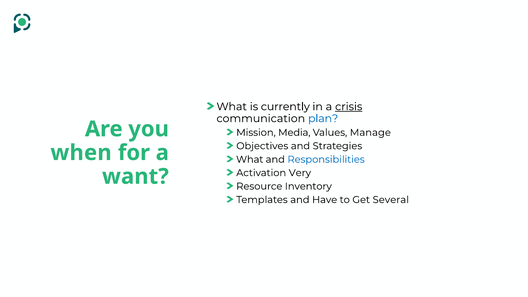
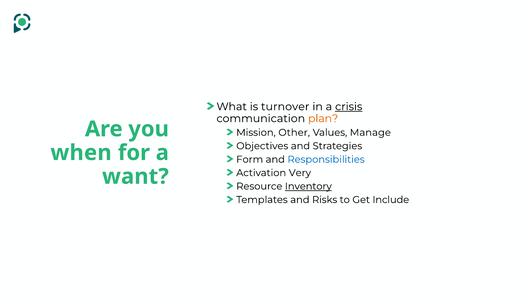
currently: currently -> turnover
plan colour: blue -> orange
Media: Media -> Other
What at (250, 159): What -> Form
Inventory underline: none -> present
Have: Have -> Risks
Several: Several -> Include
